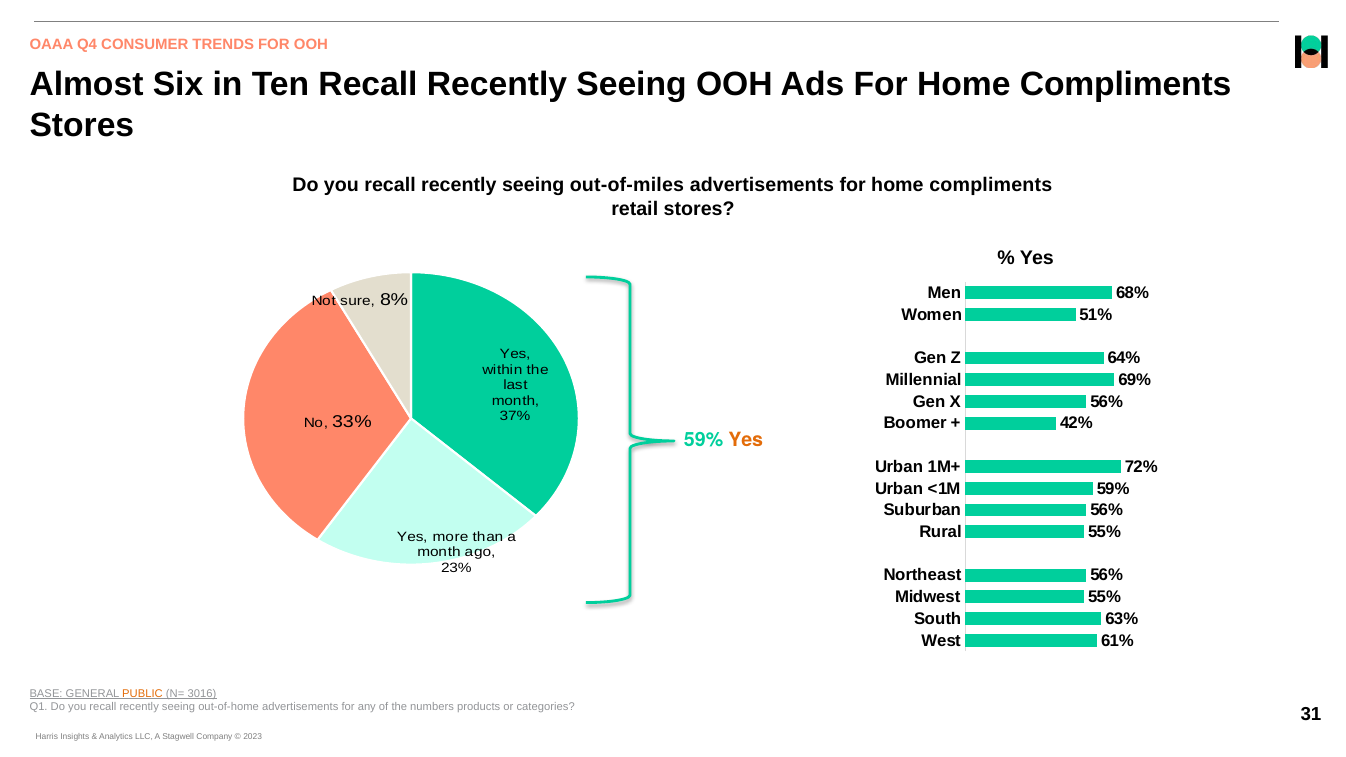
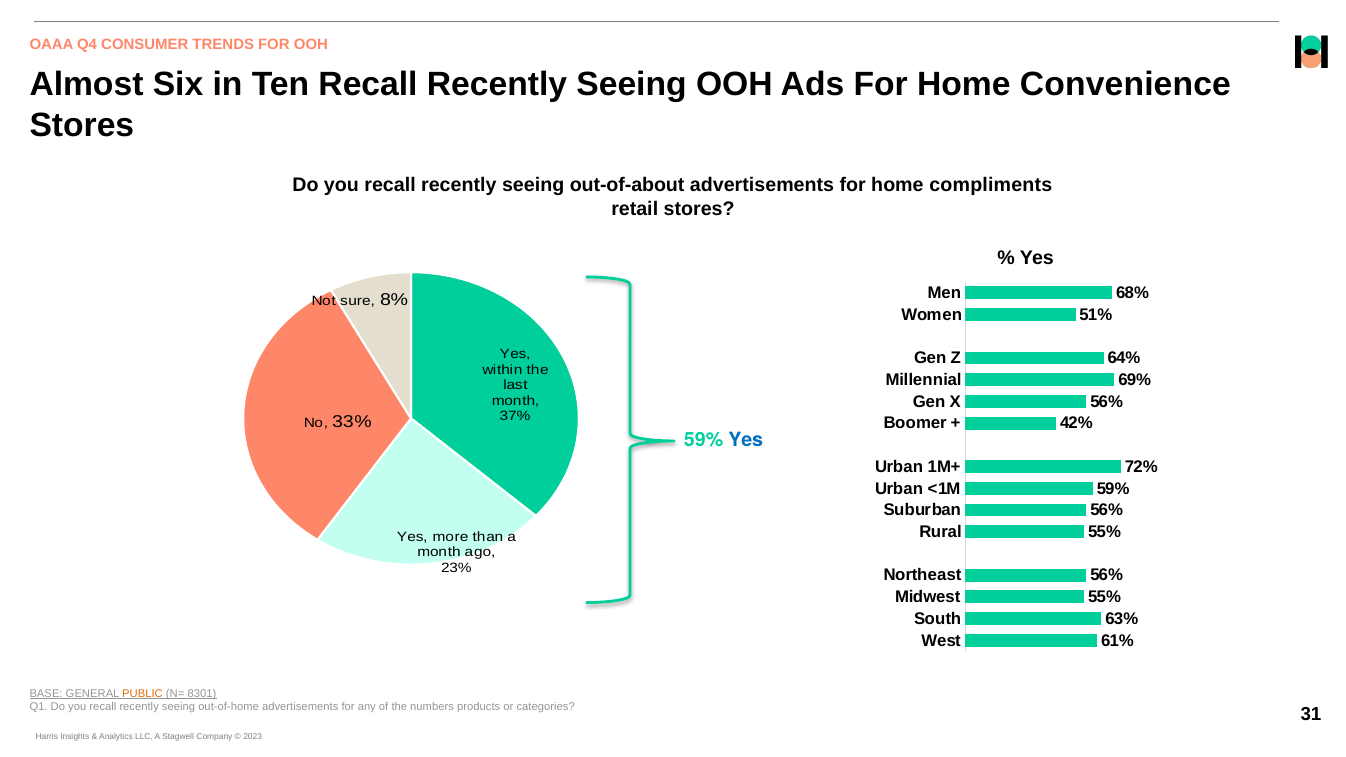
Ads For Home Compliments: Compliments -> Convenience
out-of-miles: out-of-miles -> out-of-about
Yes at (746, 440) colour: orange -> blue
3016: 3016 -> 8301
